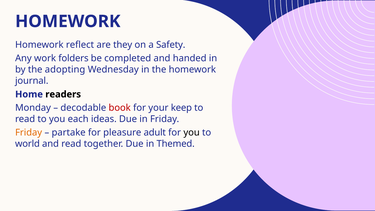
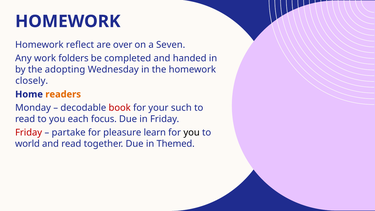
they: they -> over
Safety: Safety -> Seven
journal: journal -> closely
readers colour: black -> orange
keep: keep -> such
ideas: ideas -> focus
Friday at (29, 133) colour: orange -> red
adult: adult -> learn
